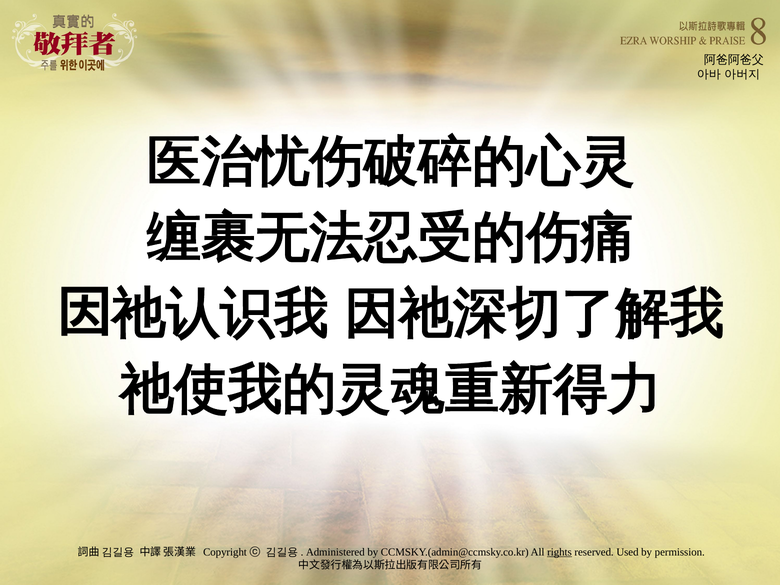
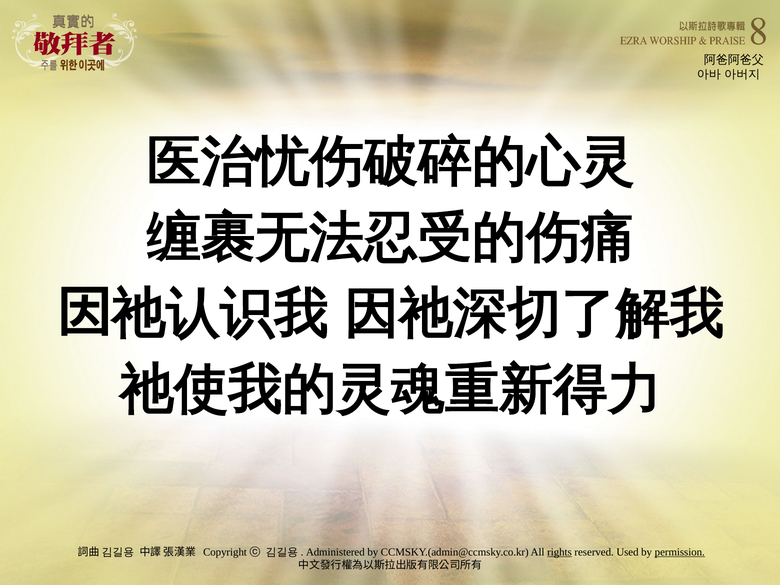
permission underline: none -> present
